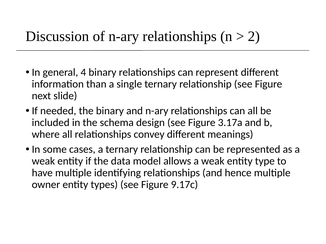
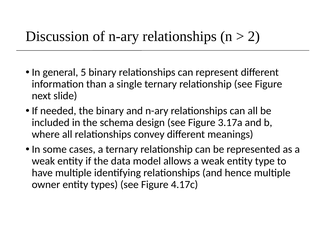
4: 4 -> 5
9.17c: 9.17c -> 4.17c
